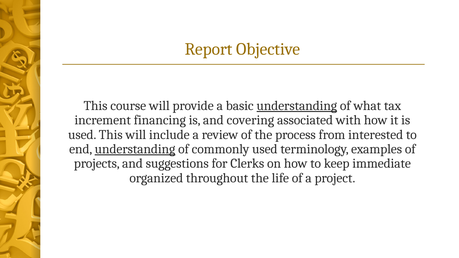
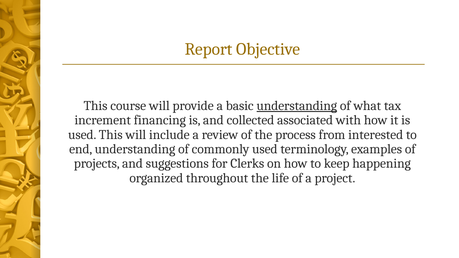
covering: covering -> collected
understanding at (135, 149) underline: present -> none
immediate: immediate -> happening
